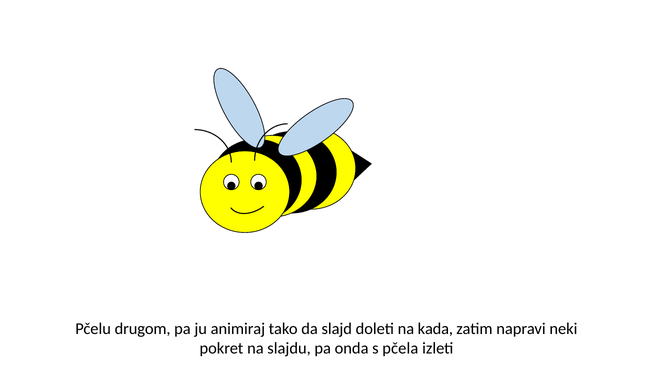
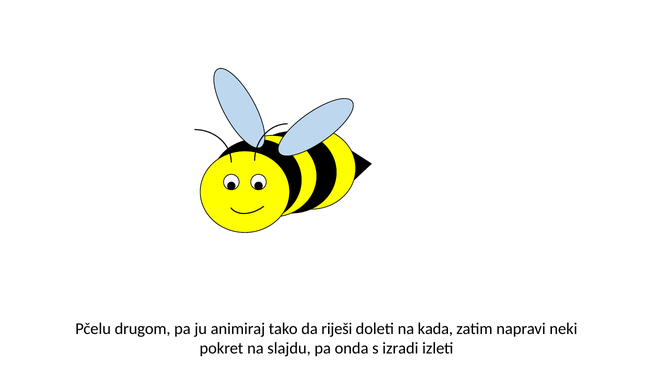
slajd: slajd -> riješi
pčela: pčela -> izradi
